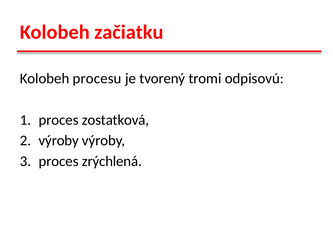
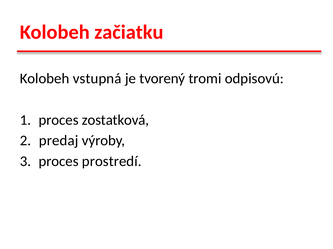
procesu: procesu -> vstupná
výroby at (59, 141): výroby -> predaj
zrýchlená: zrýchlená -> prostredí
